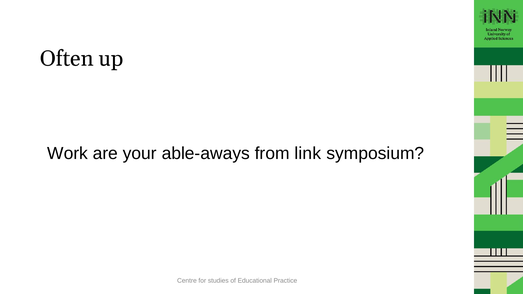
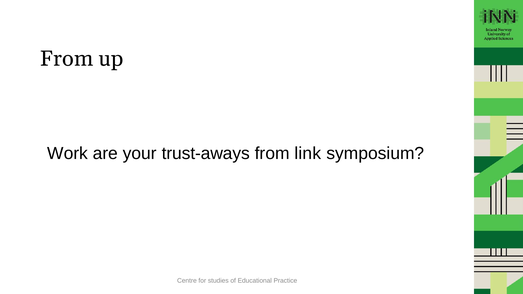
Often at (67, 59): Often -> From
able-aways: able-aways -> trust-aways
